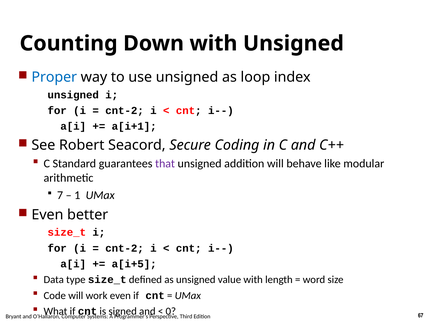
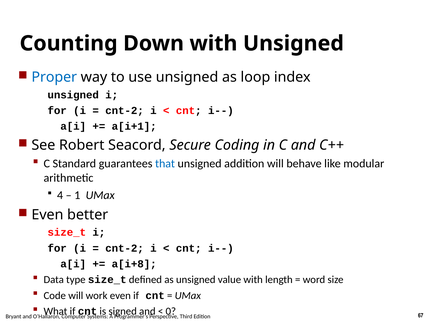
that colour: purple -> blue
7: 7 -> 4
a[i+5: a[i+5 -> a[i+8
